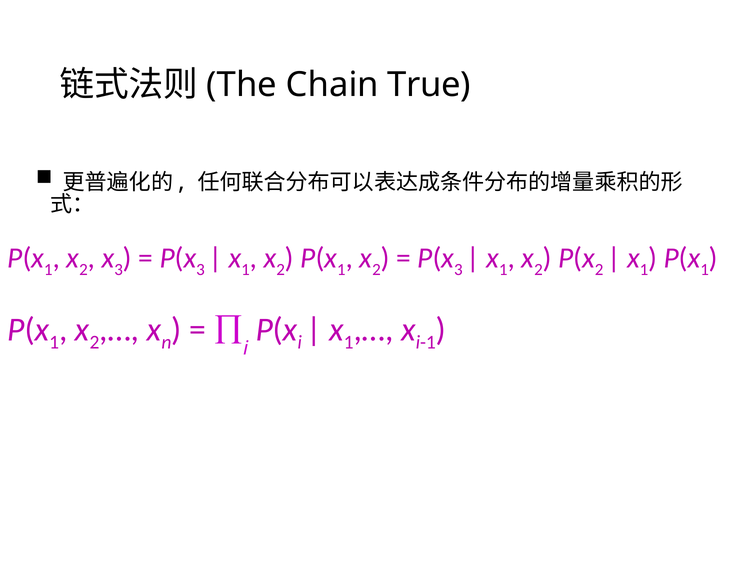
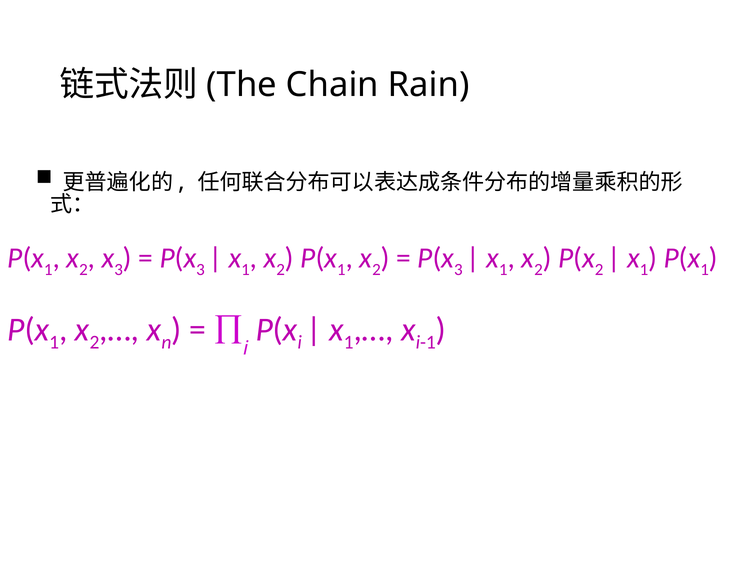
True: True -> Rain
